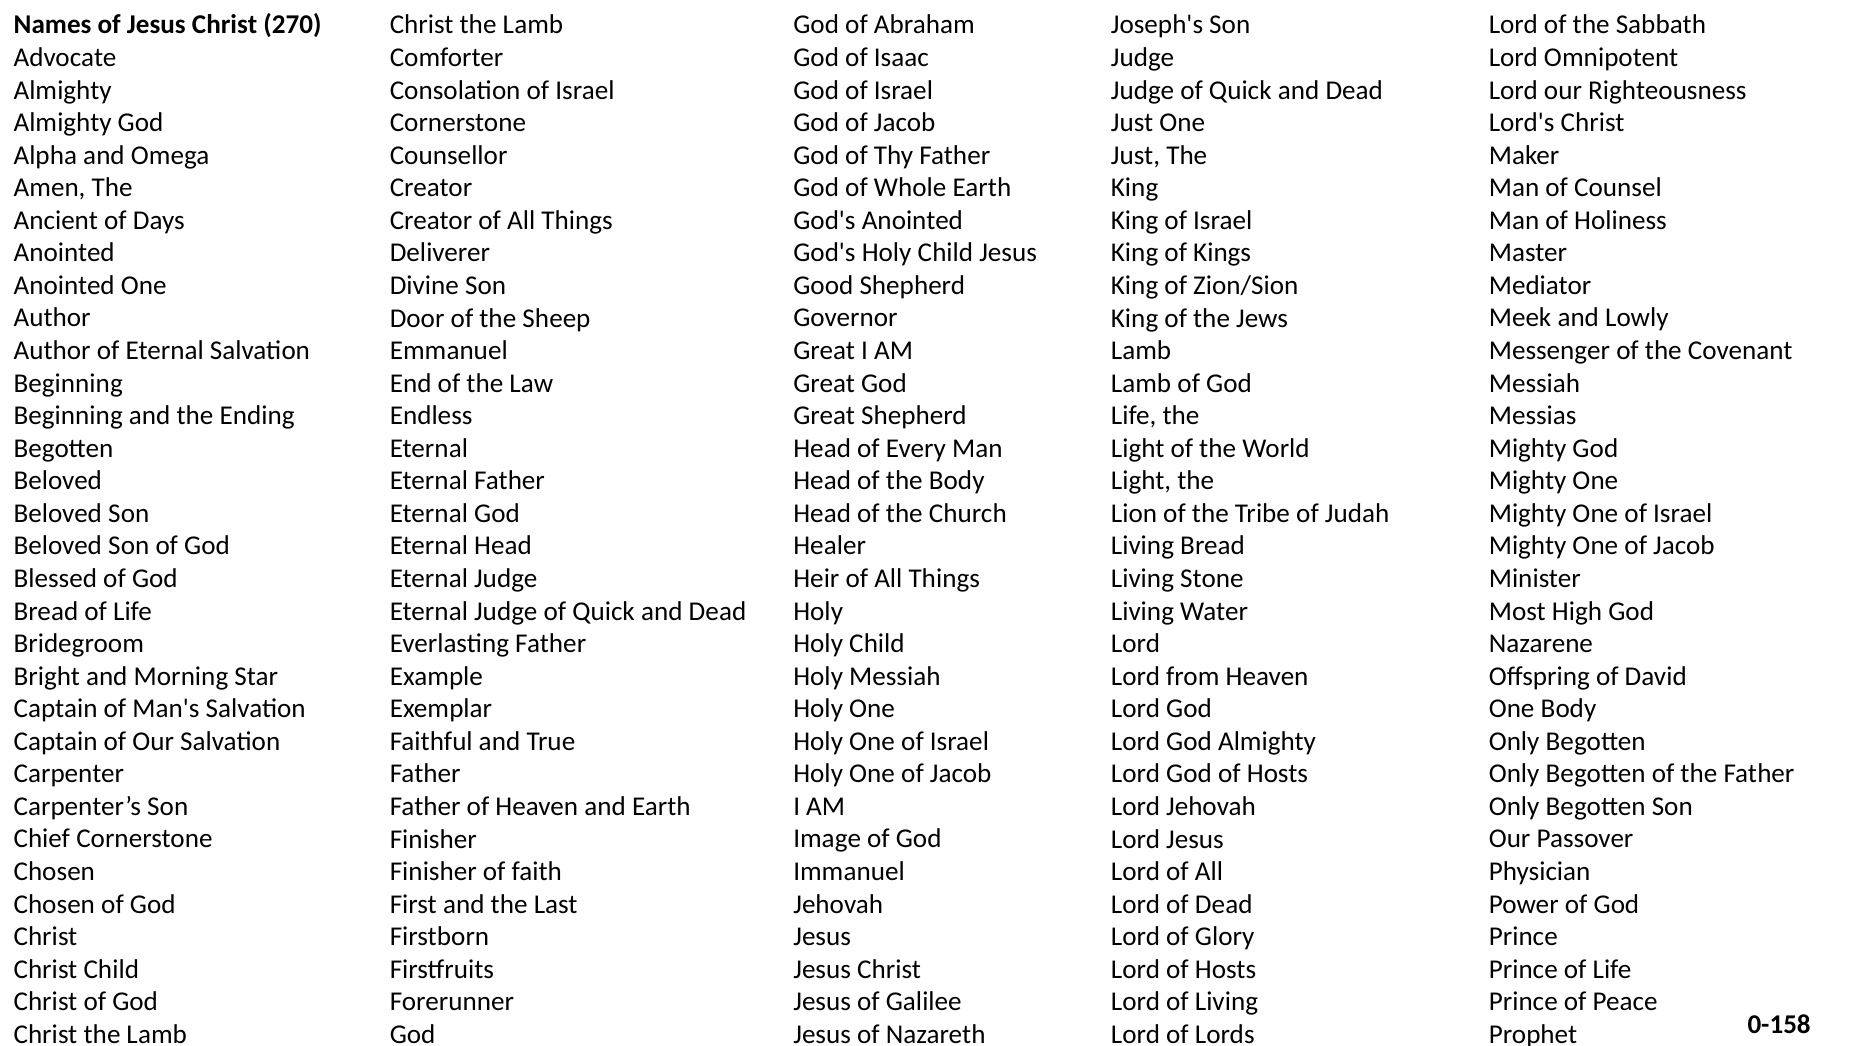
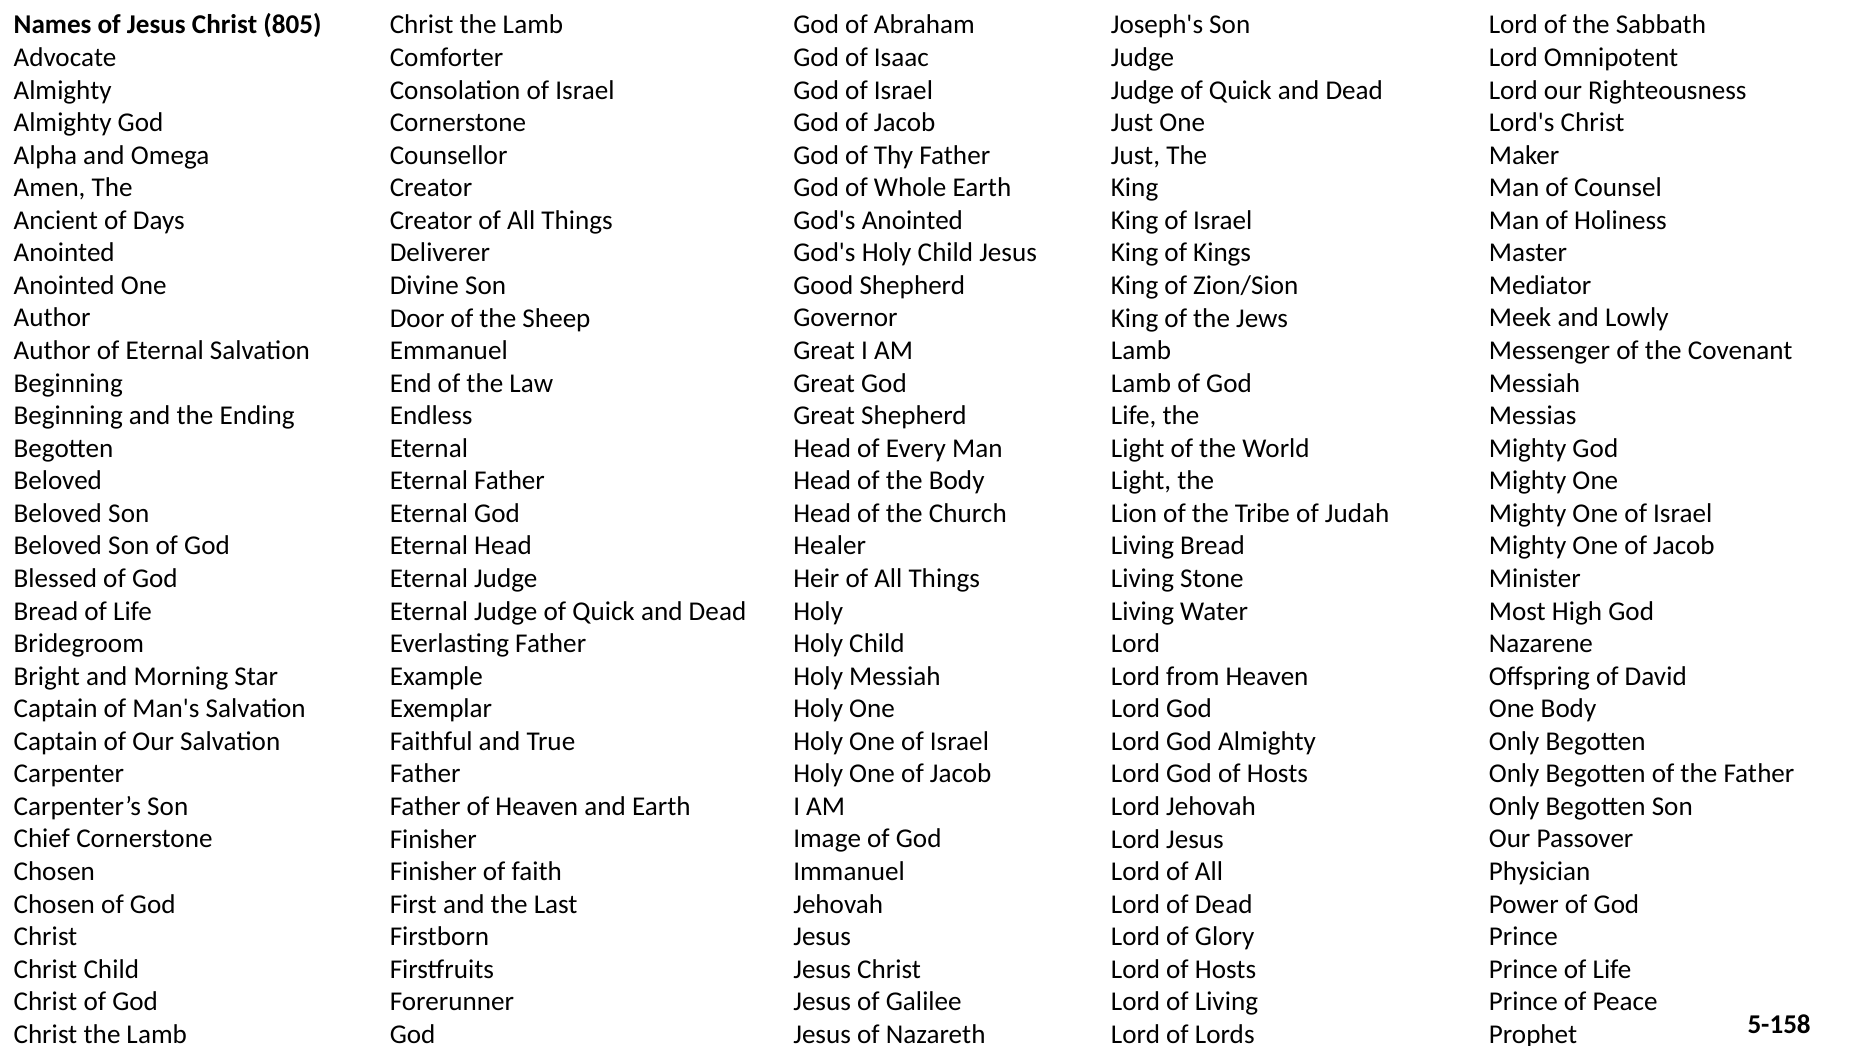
270: 270 -> 805
0-158: 0-158 -> 5-158
